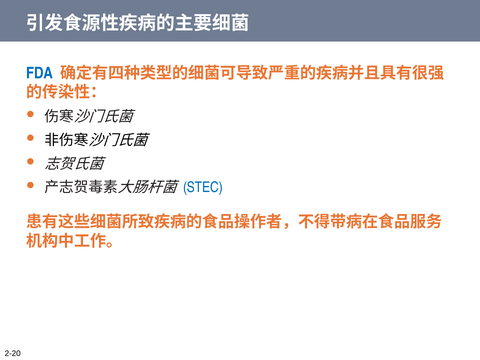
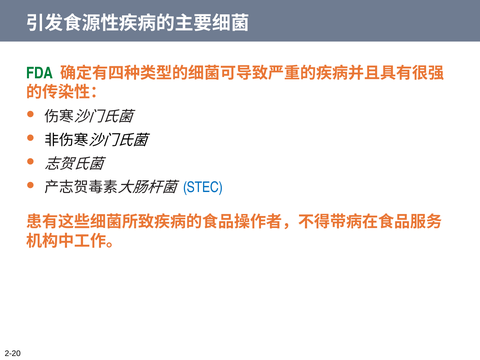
FDA colour: blue -> green
